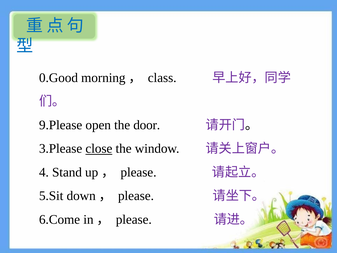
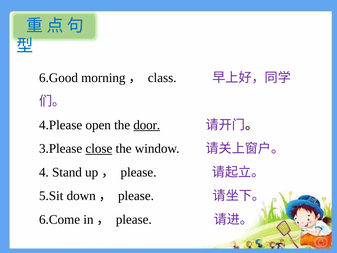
0.Good: 0.Good -> 6.Good
9.Please: 9.Please -> 4.Please
door underline: none -> present
